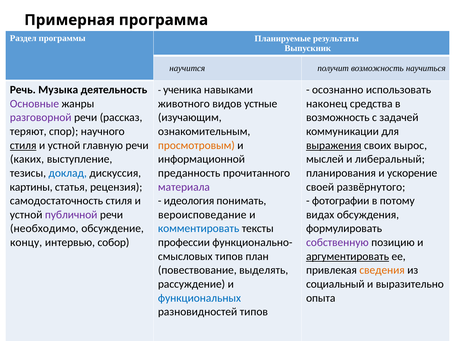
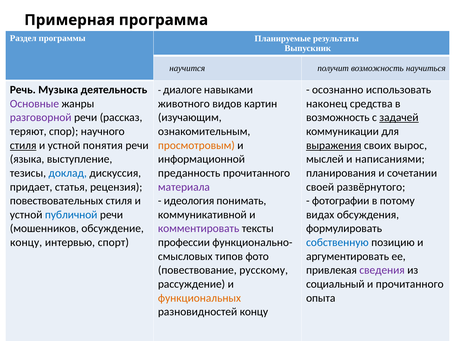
ученика: ученика -> диалоге
устные: устные -> картин
задачей underline: none -> present
главную: главную -> понятия
каких: каких -> языка
либеральный: либеральный -> написаниями
ускорение: ускорение -> сочетании
картины: картины -> придает
самодостаточность: самодостаточность -> повествовательных
публичной colour: purple -> blue
вероисповедание: вероисповедание -> коммуникативной
необходимо: необходимо -> мошенников
комментировать colour: blue -> purple
собор: собор -> спорт
собственную colour: purple -> blue
план: план -> фото
аргументировать underline: present -> none
выделять: выделять -> русскому
сведения colour: orange -> purple
и выразительно: выразительно -> прочитанного
функциональных colour: blue -> orange
разновидностей типов: типов -> концу
